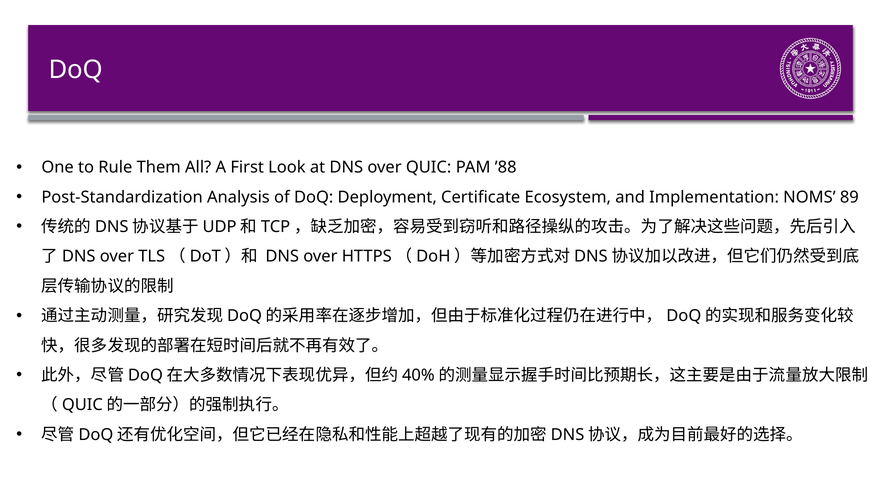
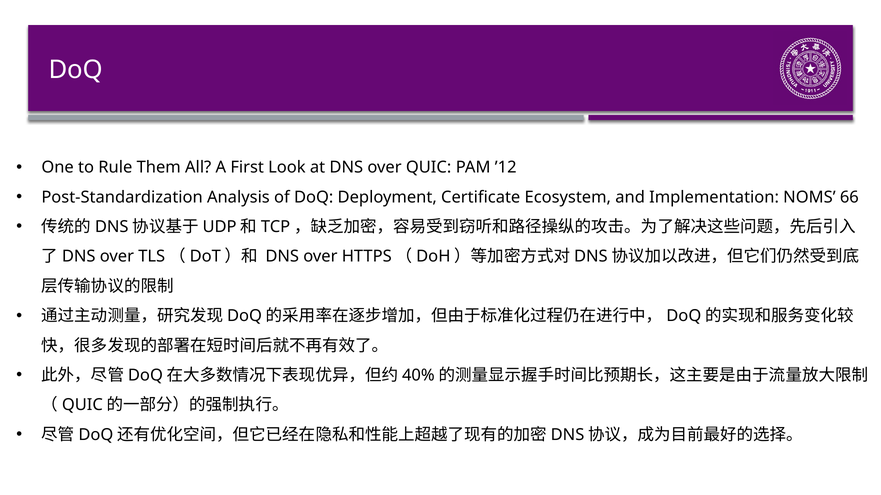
’88: ’88 -> ’12
89: 89 -> 66
